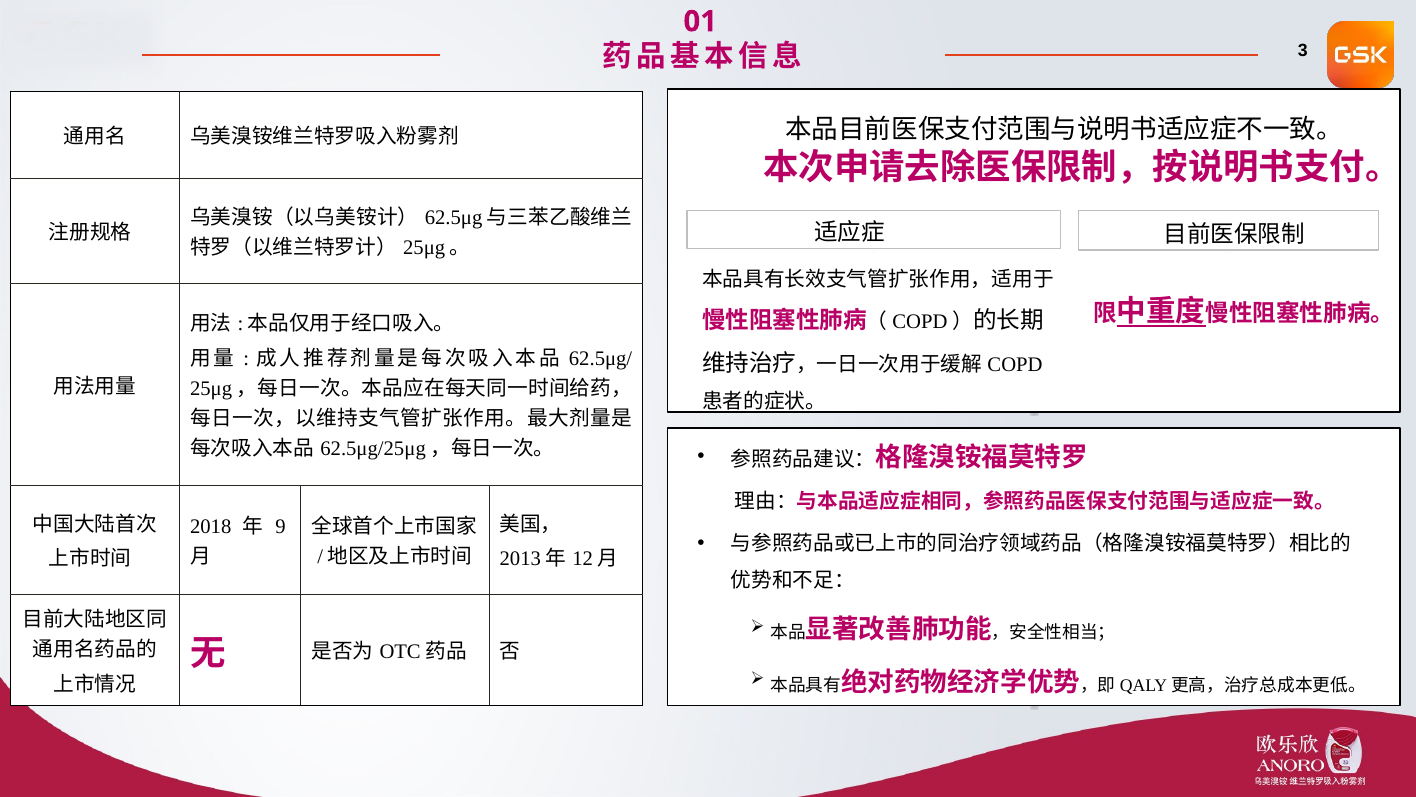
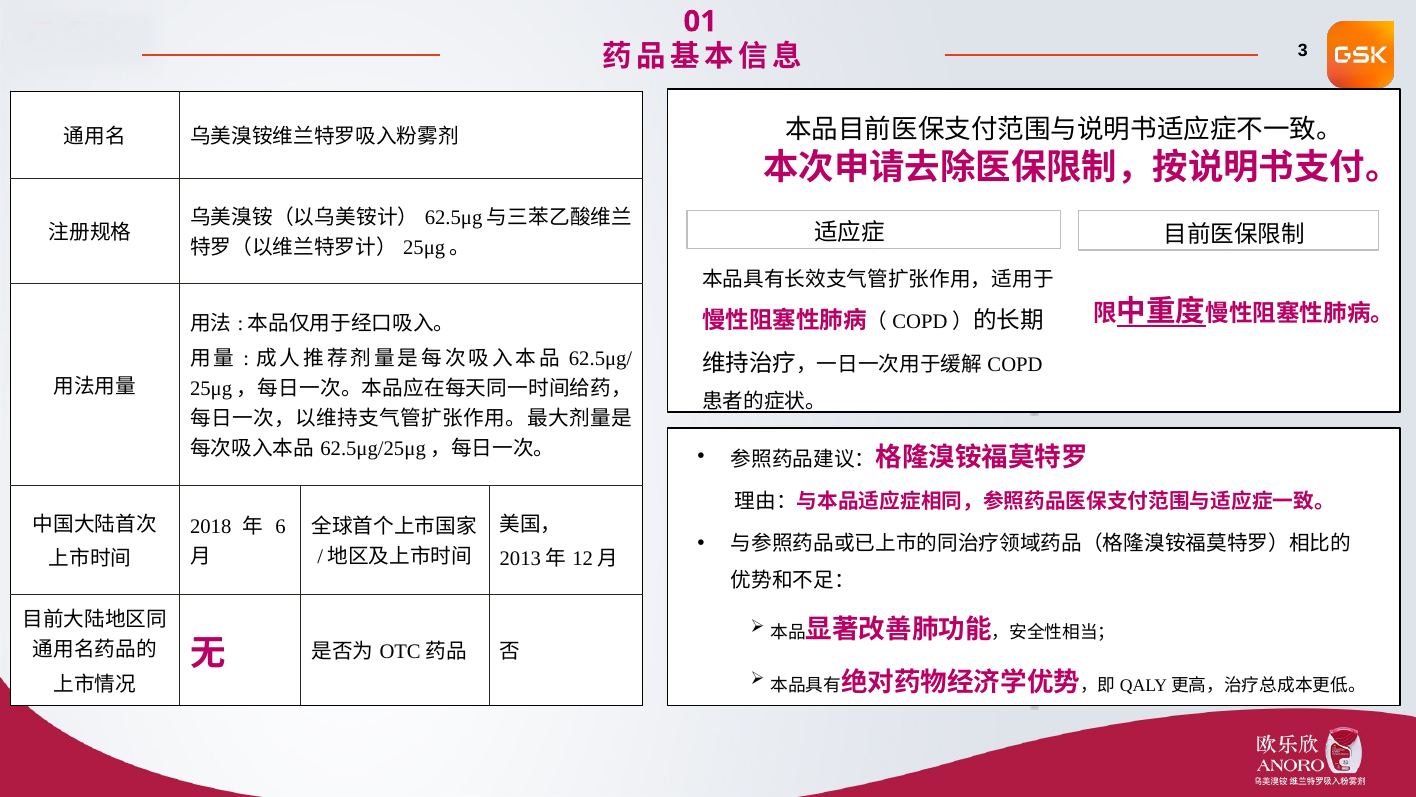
9: 9 -> 6
